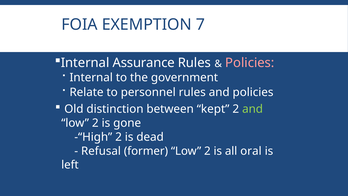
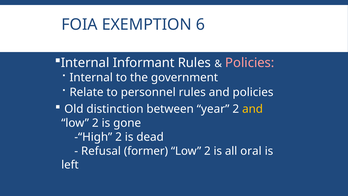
7: 7 -> 6
Assurance: Assurance -> Informant
kept: kept -> year
and at (253, 109) colour: light green -> yellow
